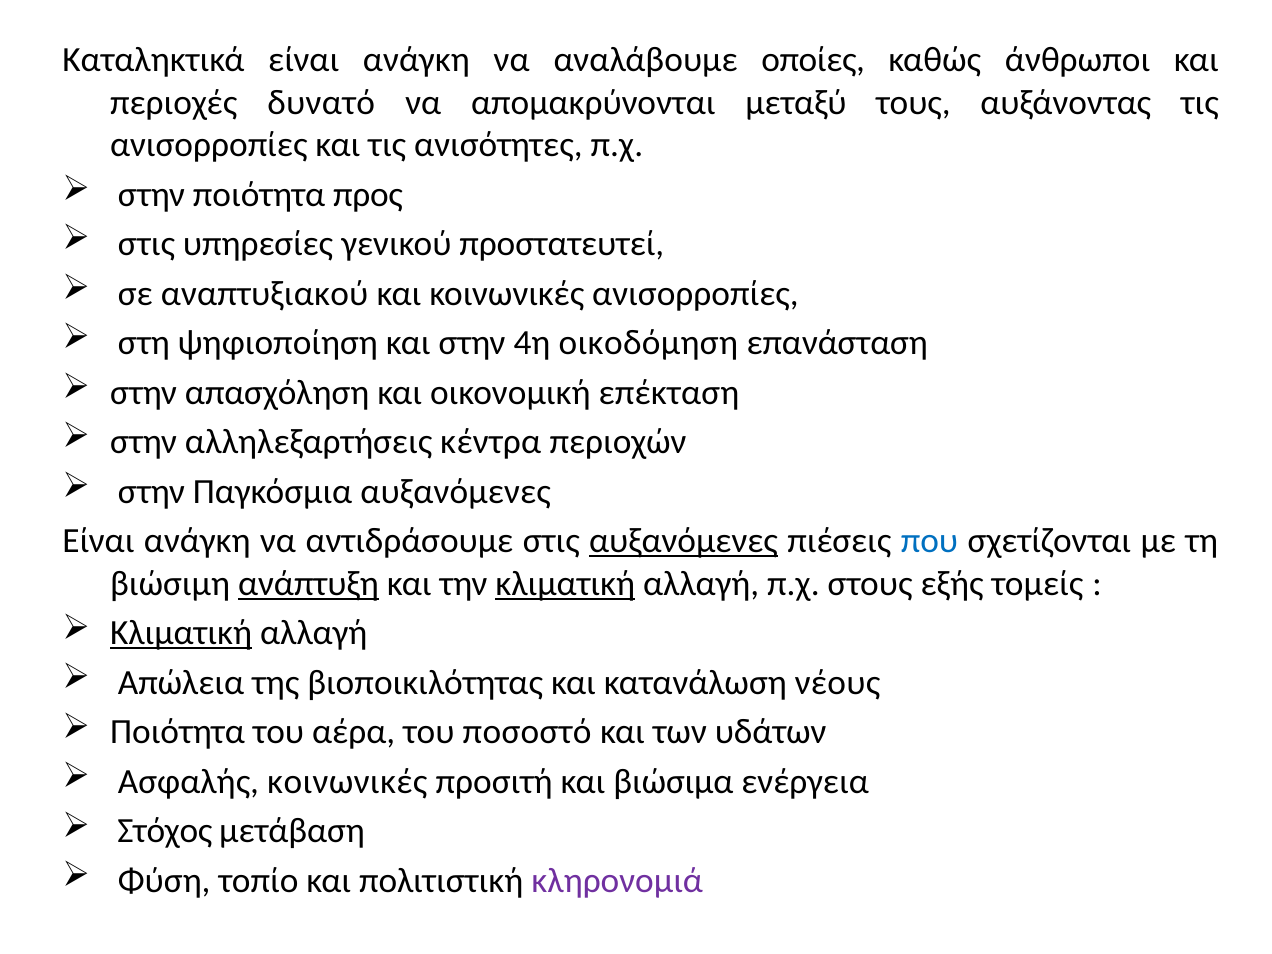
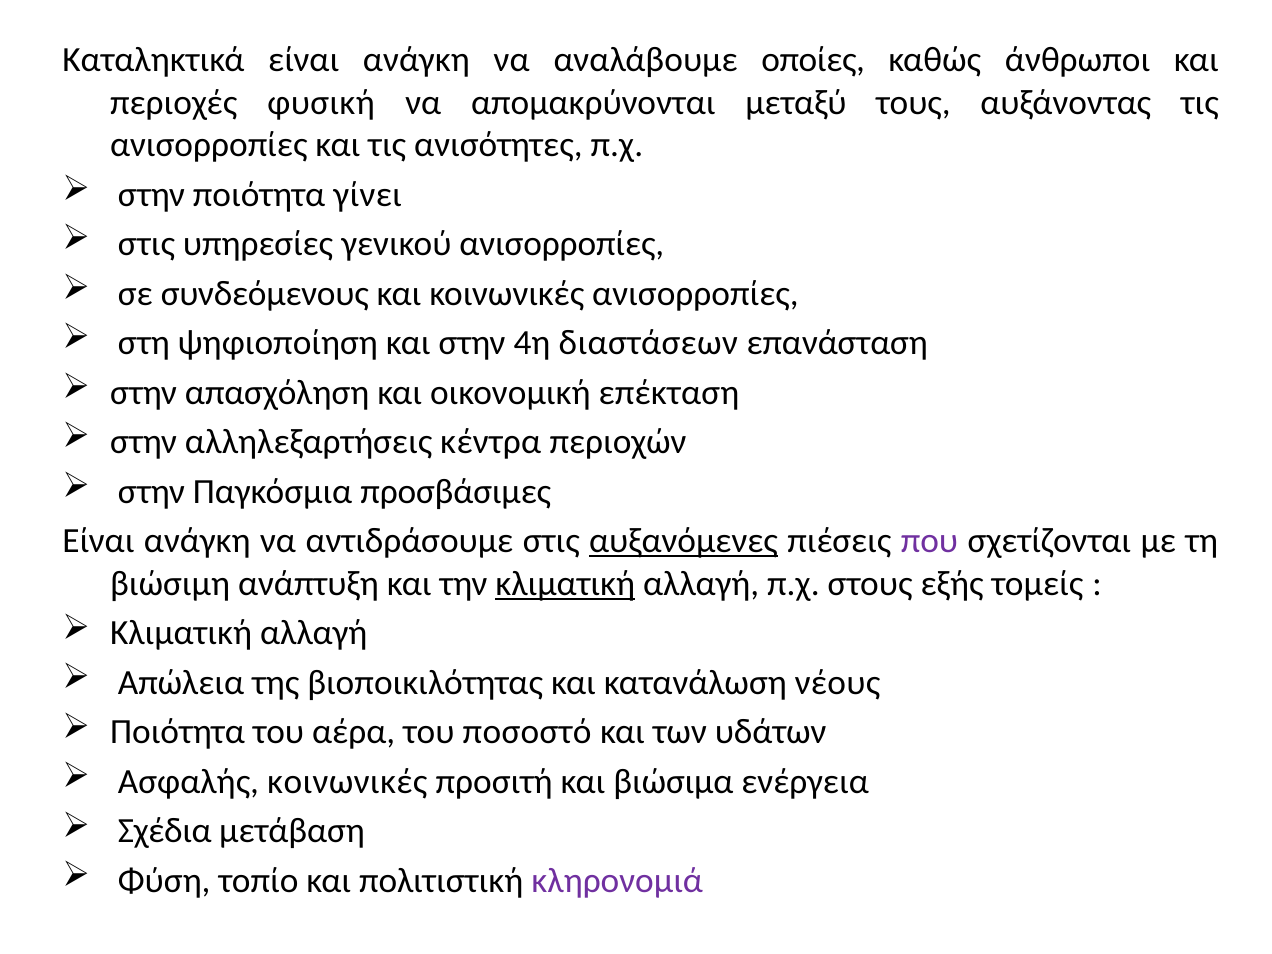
δυνατό: δυνατό -> φυσική
προς: προς -> γίνει
γενικού προστατευτεί: προστατευτεί -> ανισορροπίες
αναπτυξιακού: αναπτυξιακού -> συνδεόμενους
οικοδόμηση: οικοδόμηση -> διαστάσεων
Παγκόσμια αυξανόμενες: αυξανόμενες -> προσβάσιμες
που colour: blue -> purple
ανάπτυξη underline: present -> none
Κλιματική at (181, 633) underline: present -> none
Στόχος: Στόχος -> Σχέδια
